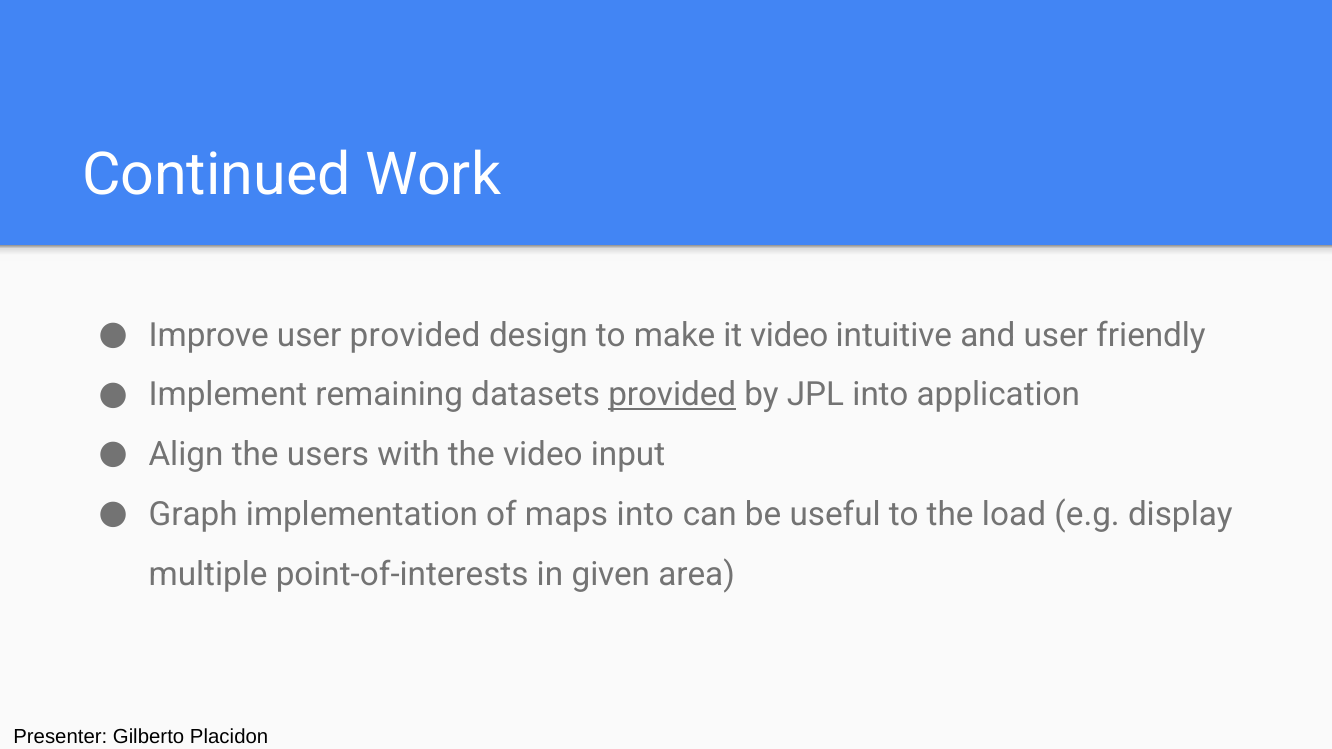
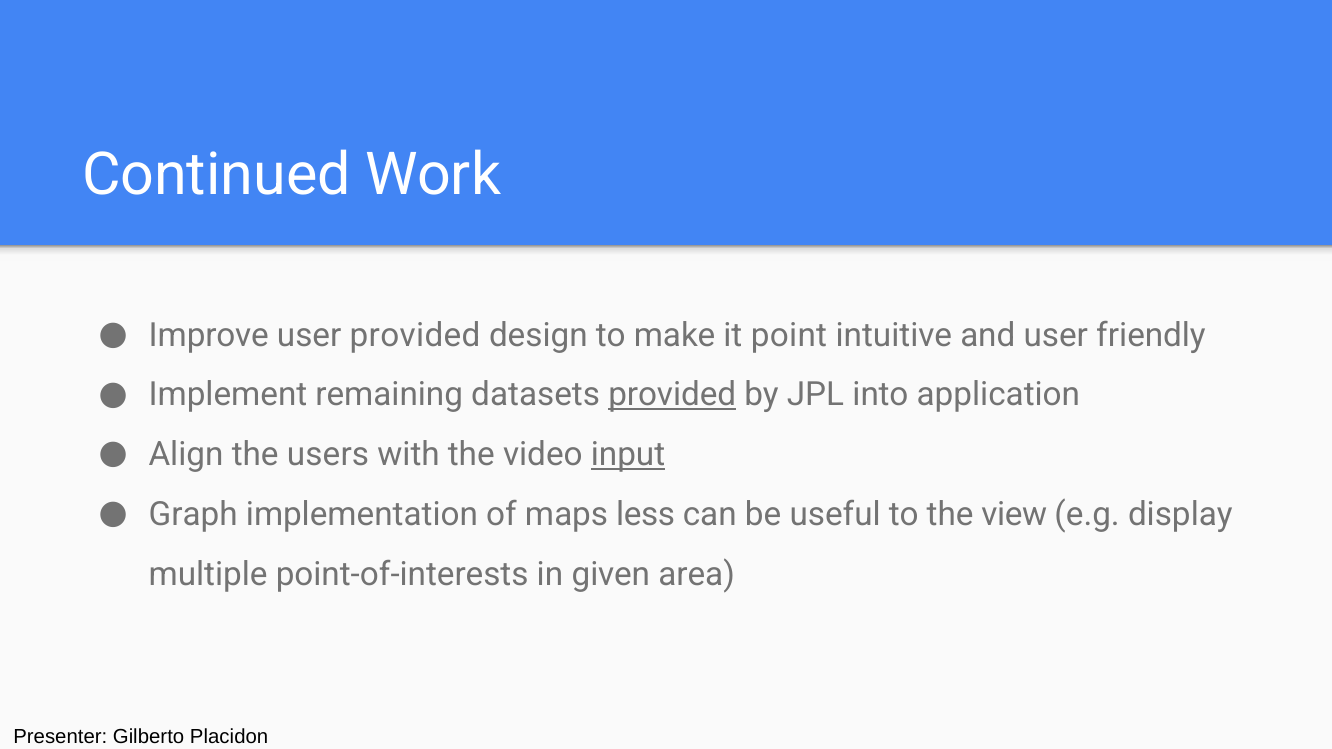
it video: video -> point
input underline: none -> present
maps into: into -> less
load: load -> view
